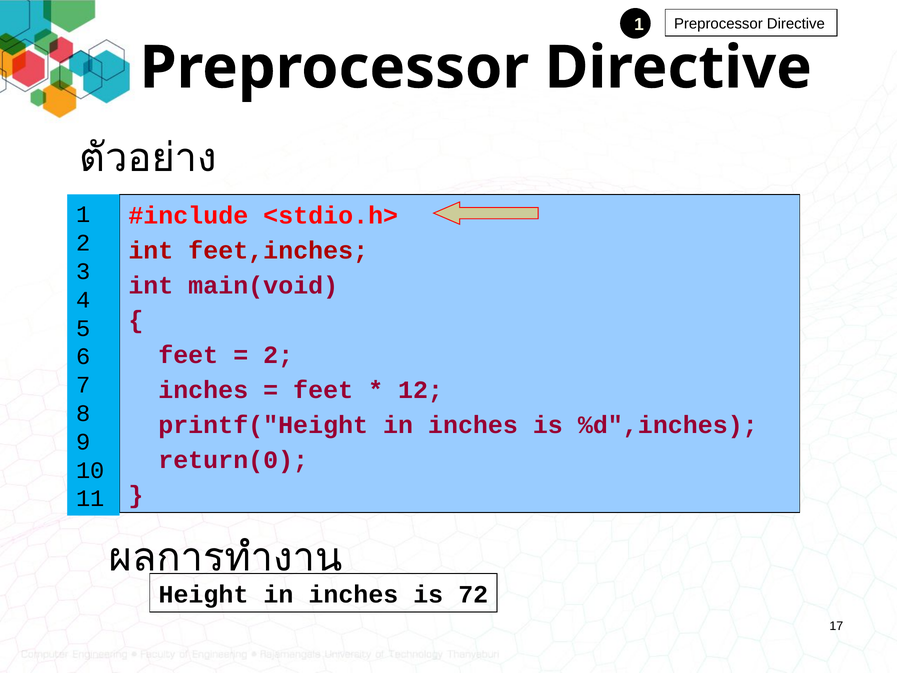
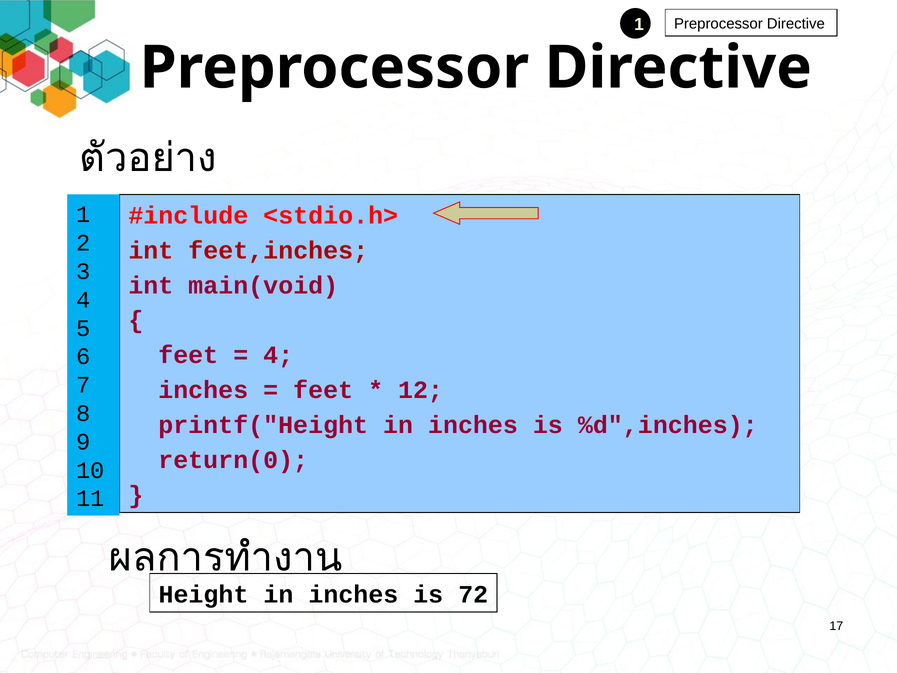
2 at (278, 355): 2 -> 4
